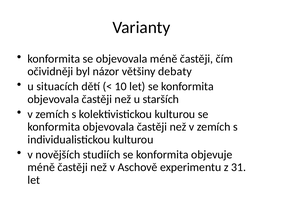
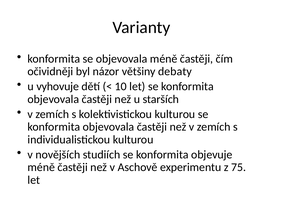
situacích: situacích -> vyhovuje
31: 31 -> 75
